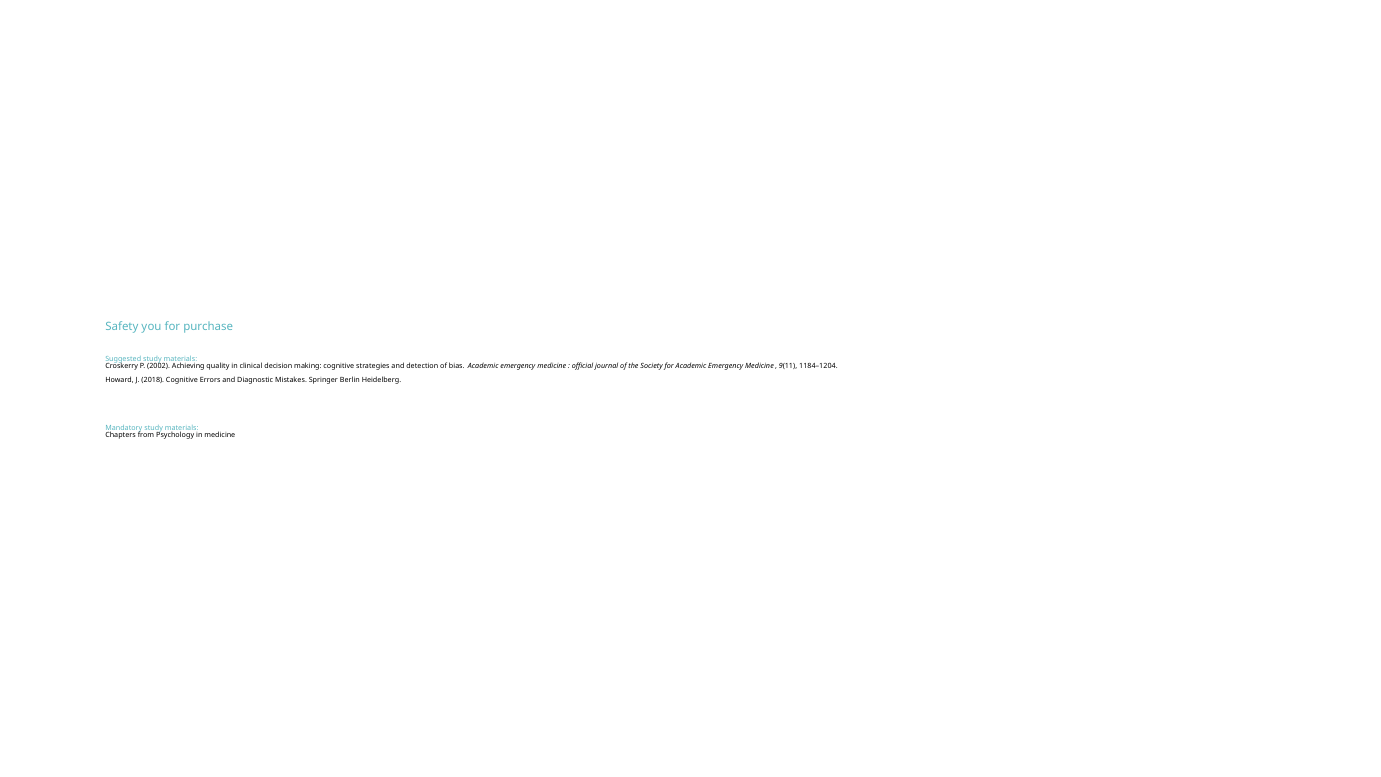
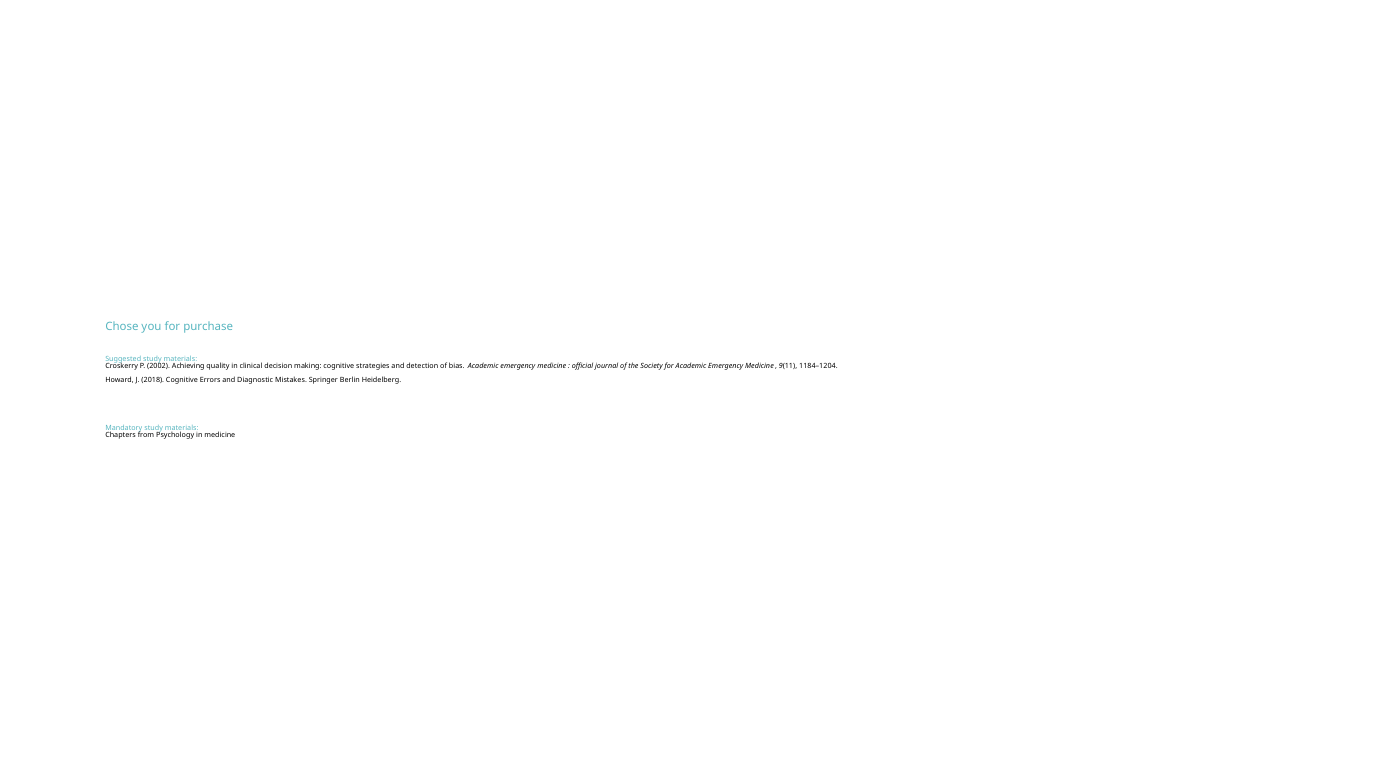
Safety: Safety -> Chose
